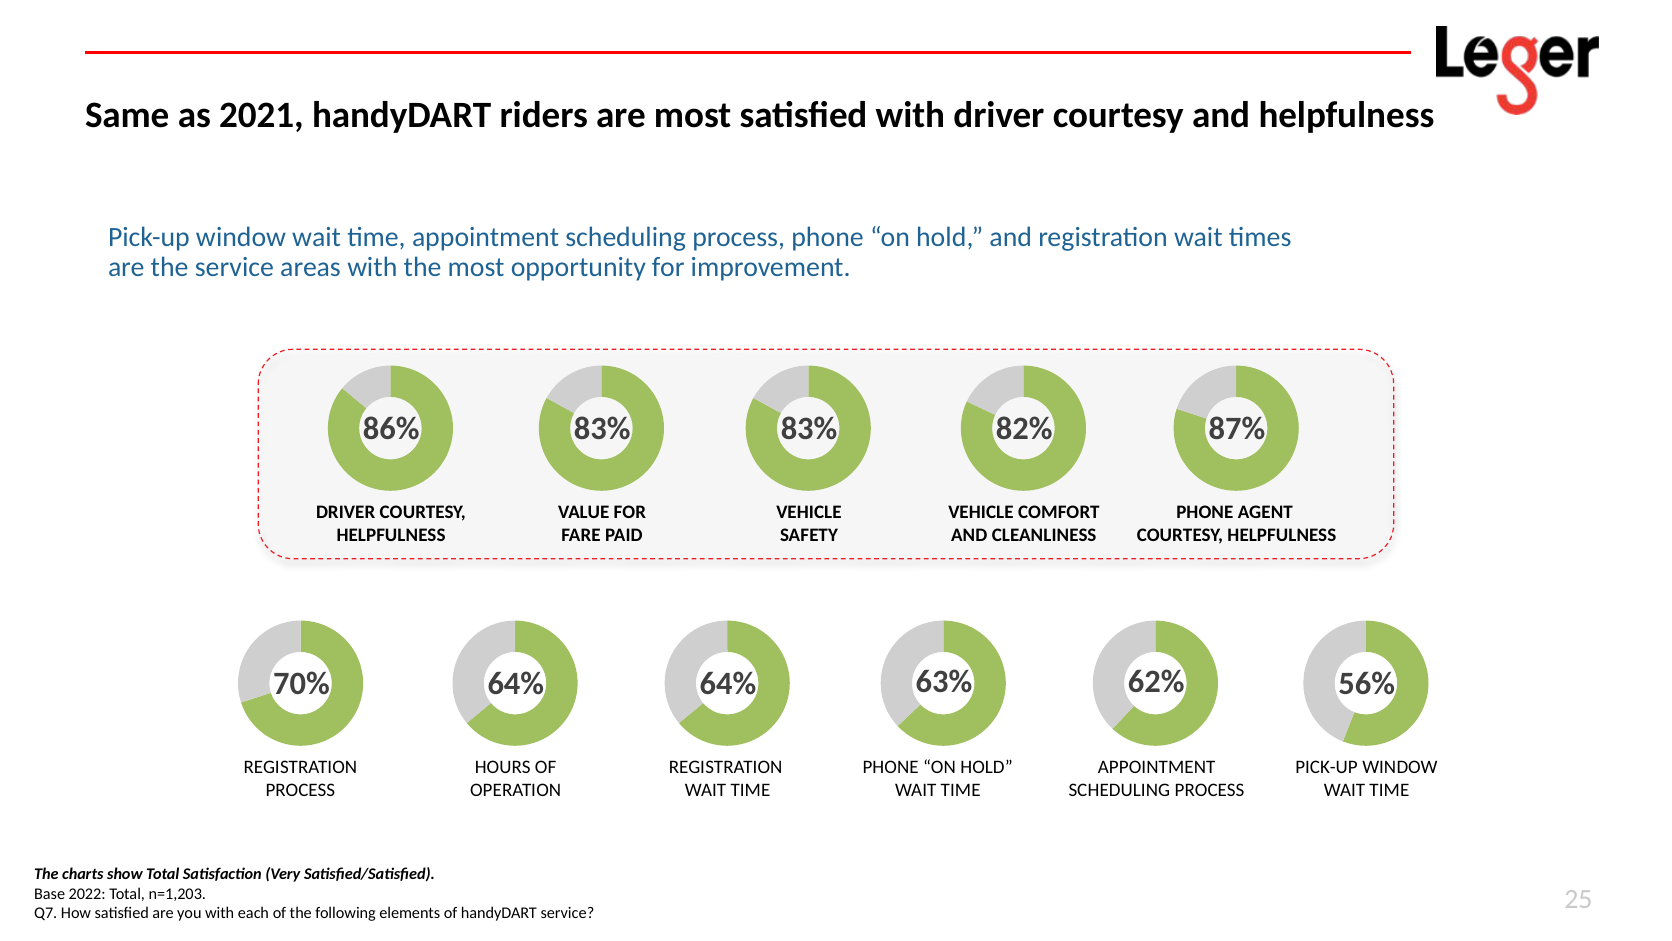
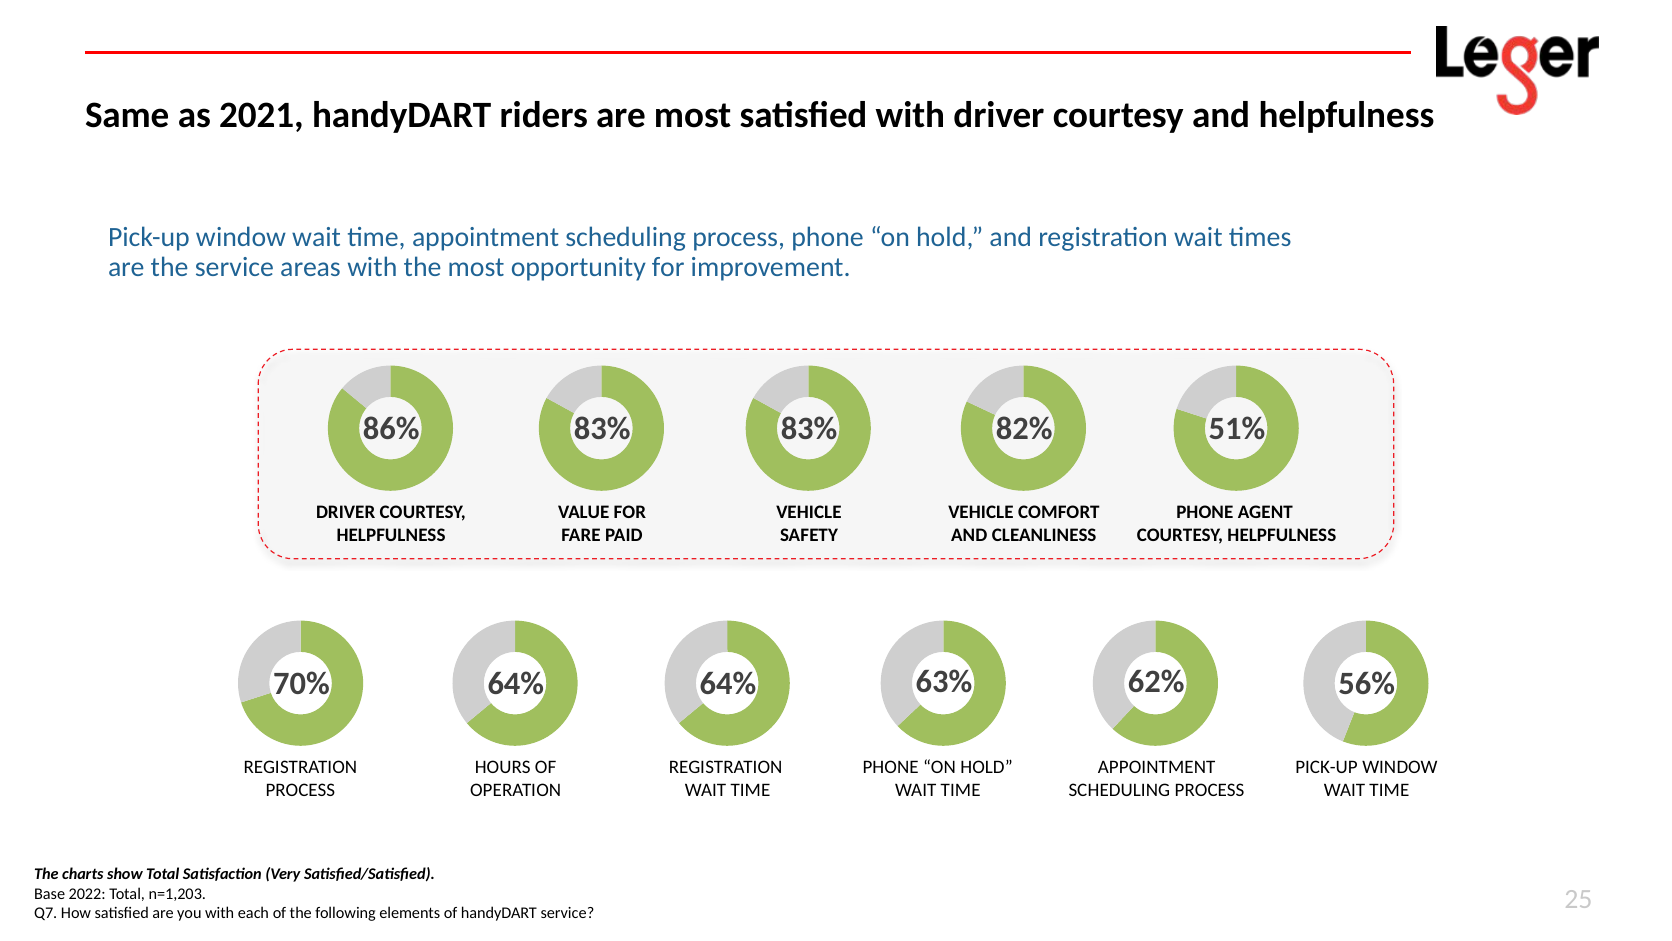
87%: 87% -> 51%
